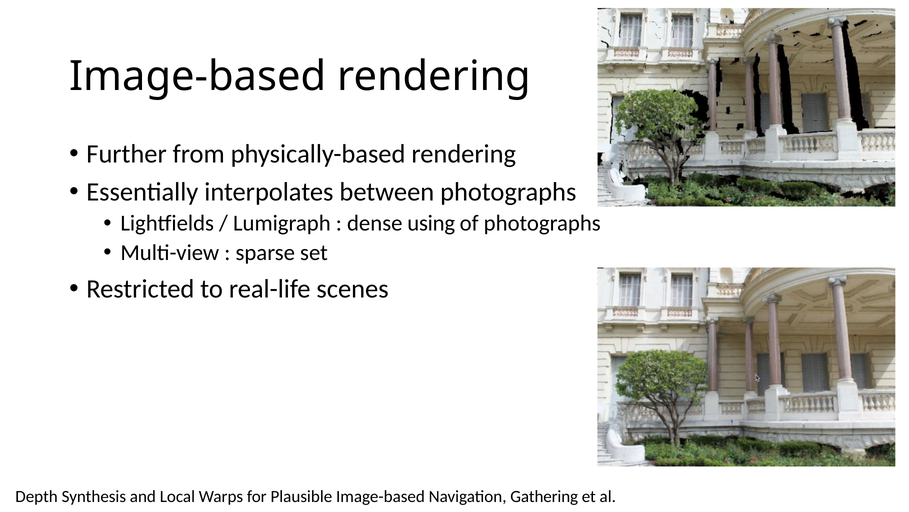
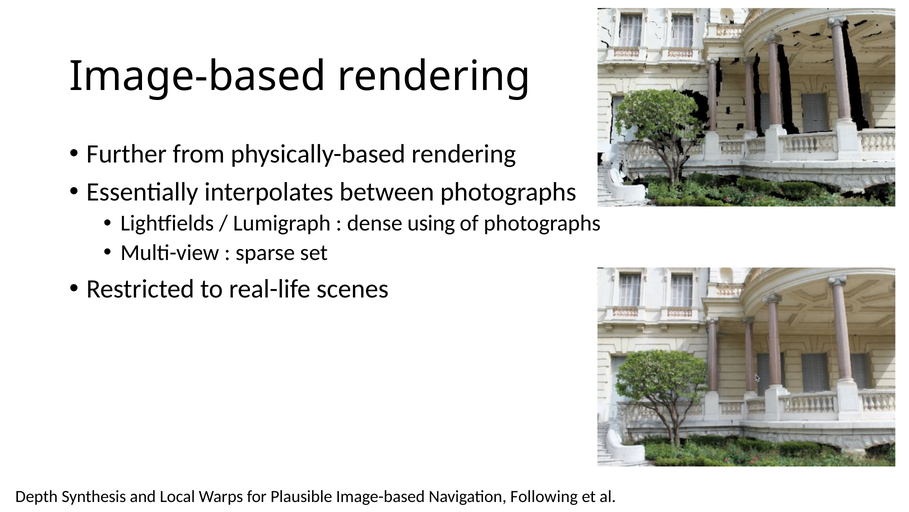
Gathering: Gathering -> Following
